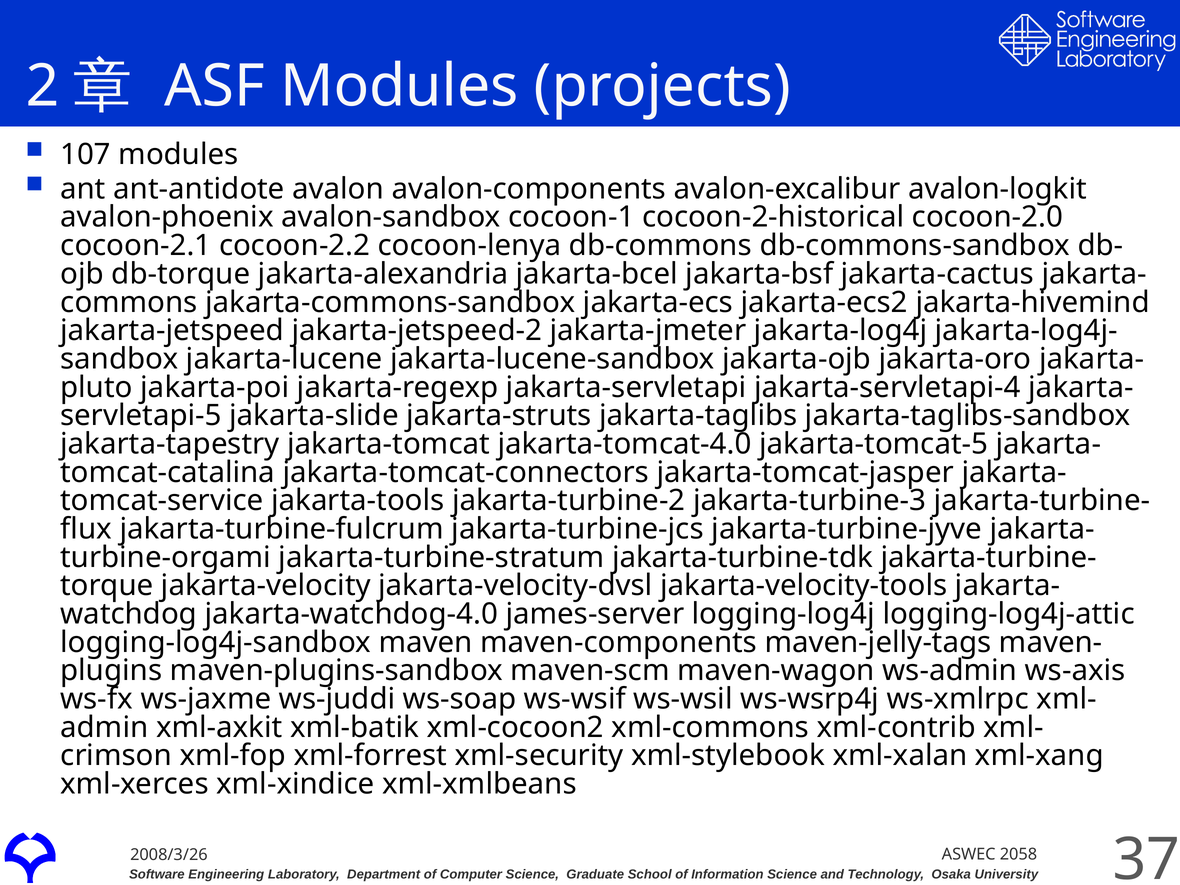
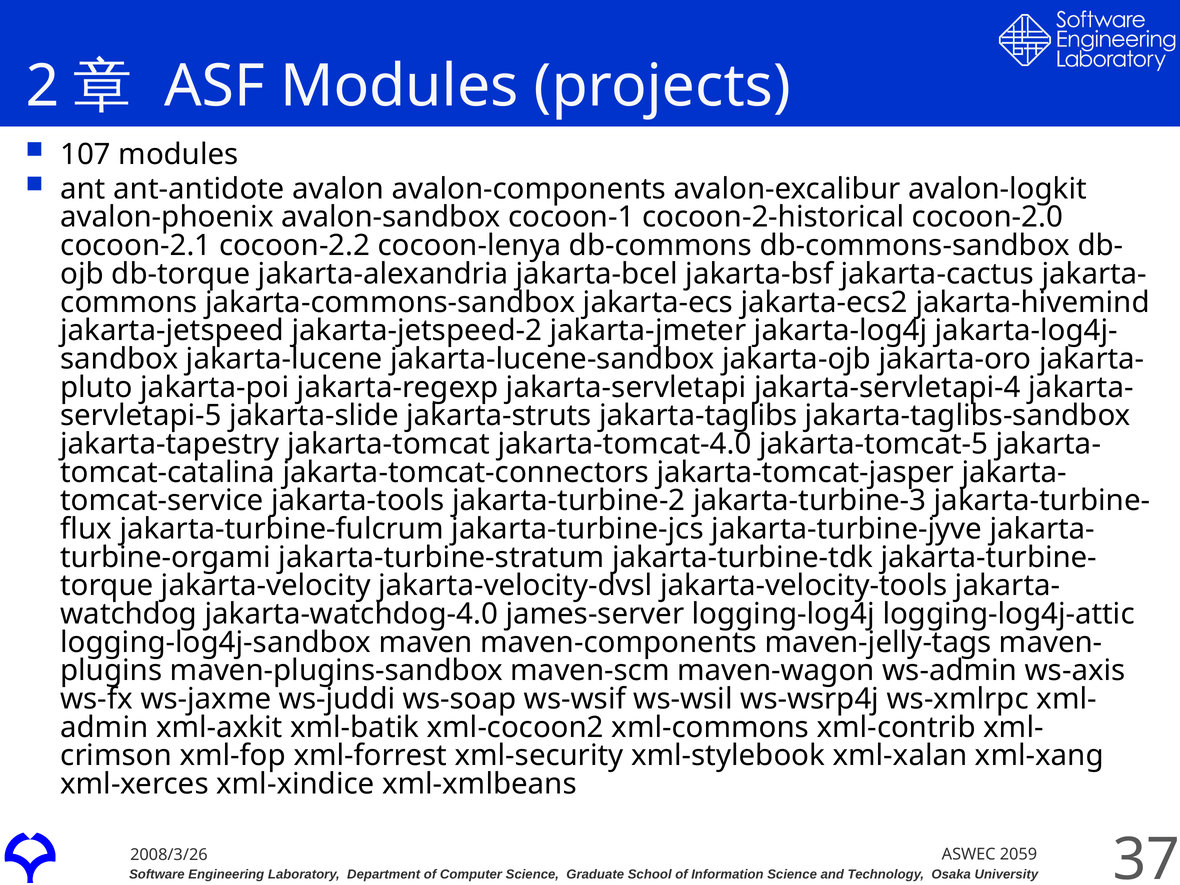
2058: 2058 -> 2059
